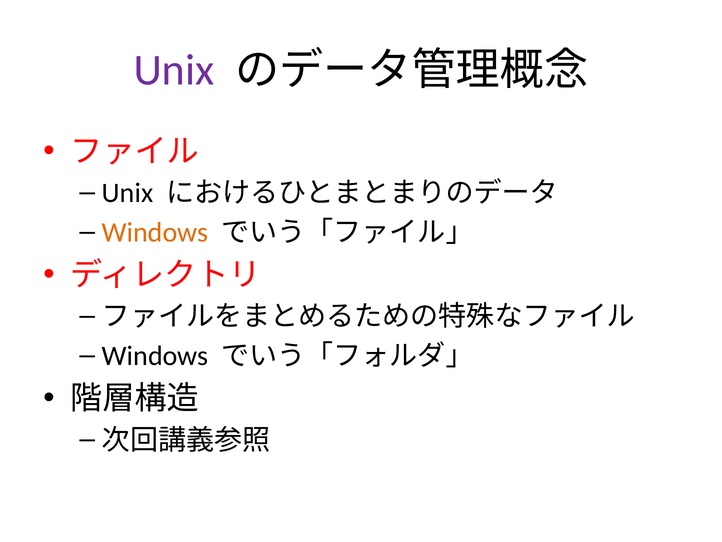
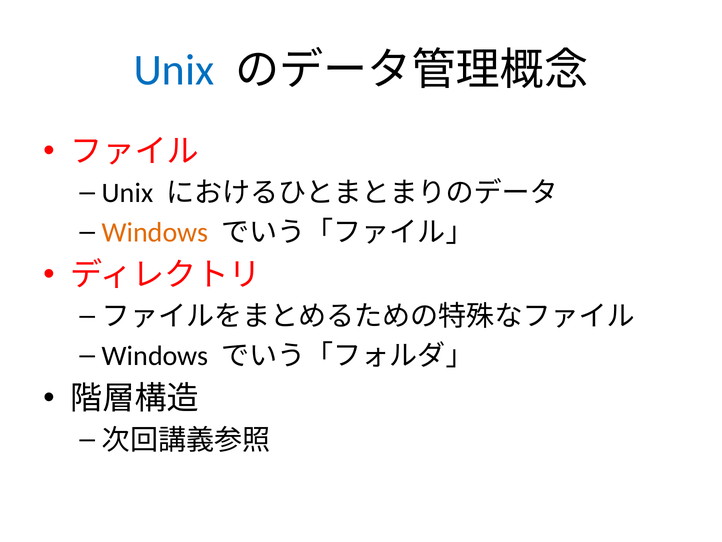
Unix at (174, 70) colour: purple -> blue
